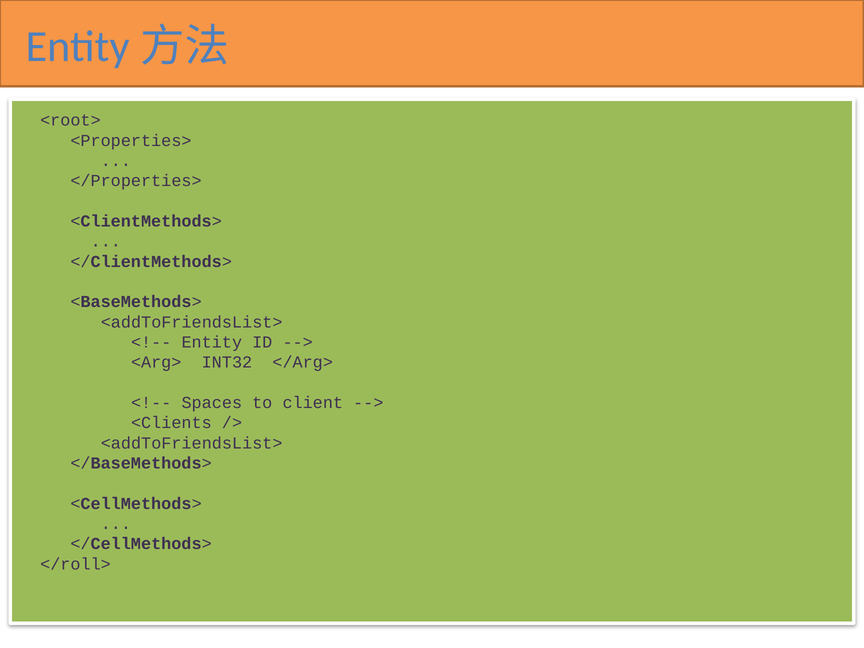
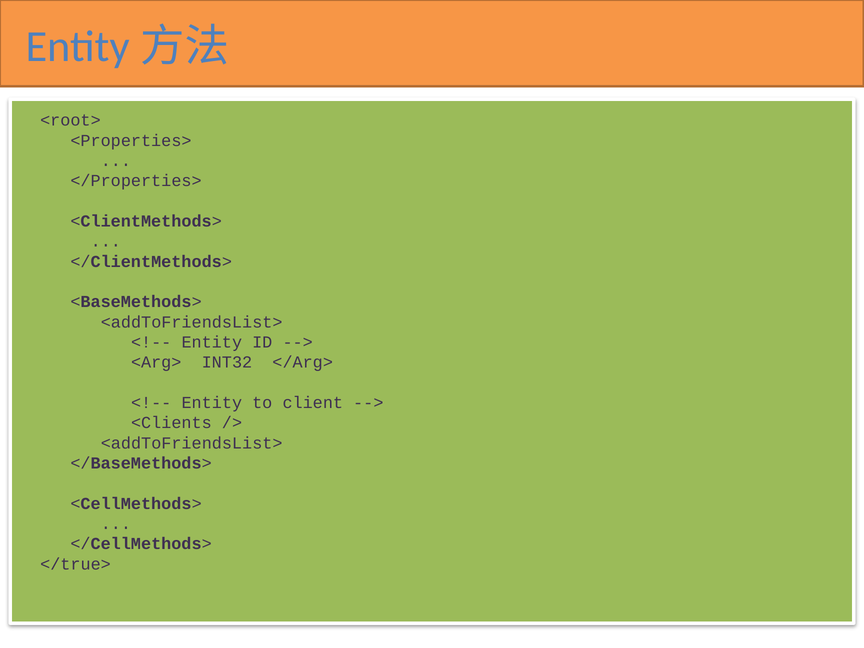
Spaces at (212, 403): Spaces -> Entity
</roll>: </roll> -> </true>
